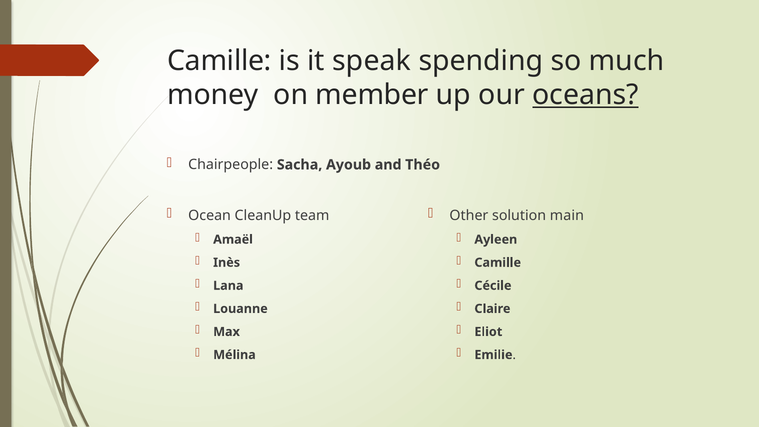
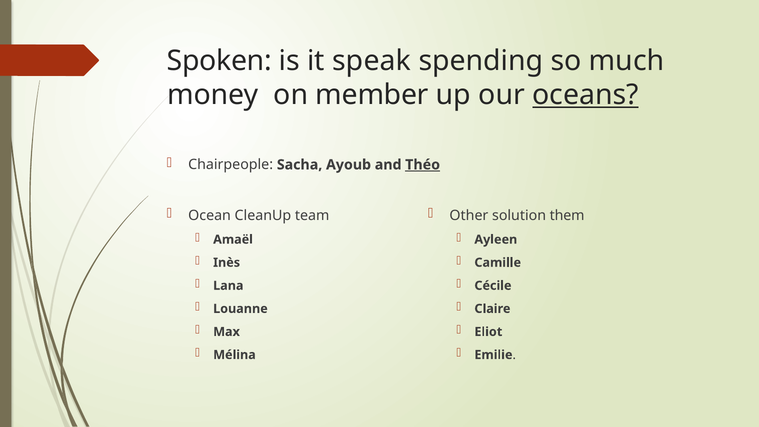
Camille at (219, 61): Camille -> Spoken
Théo underline: none -> present
main: main -> them
